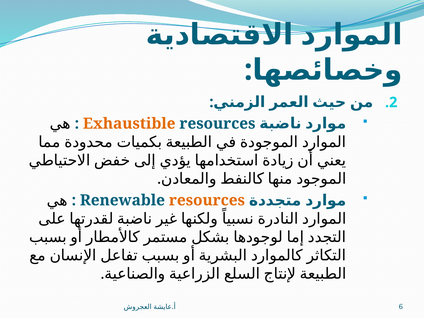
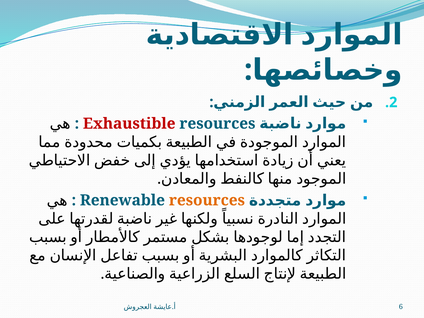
Exhaustible colour: orange -> red
